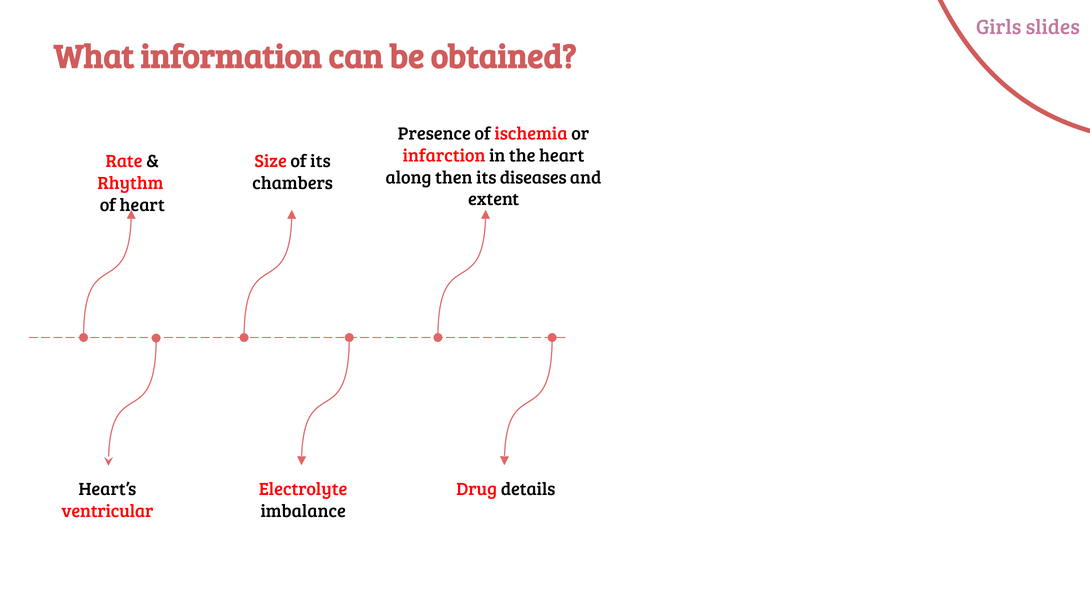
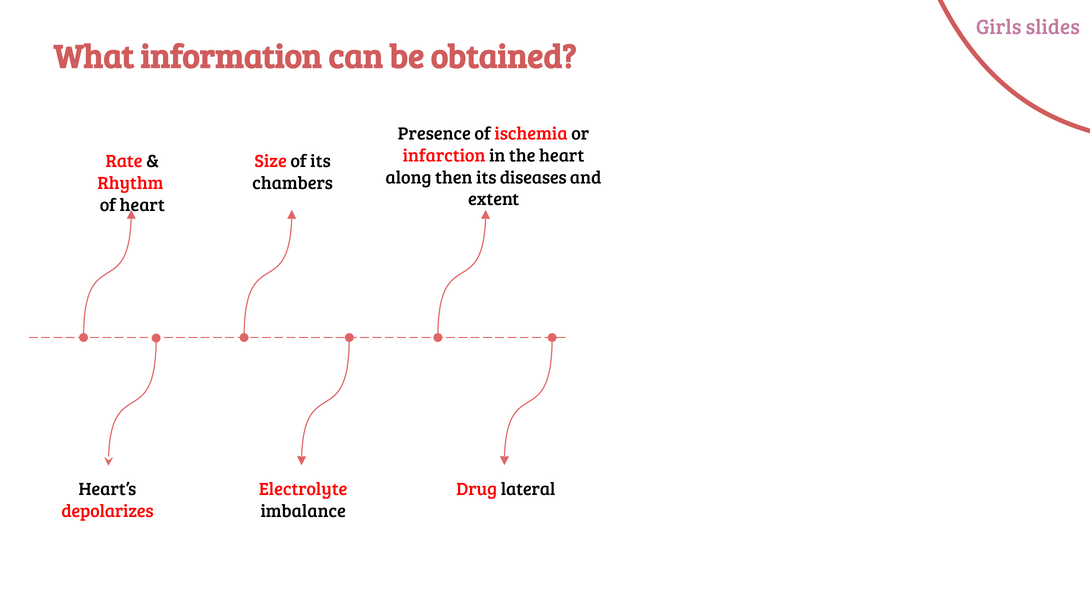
details: details -> lateral
ventricular: ventricular -> depolarizes
